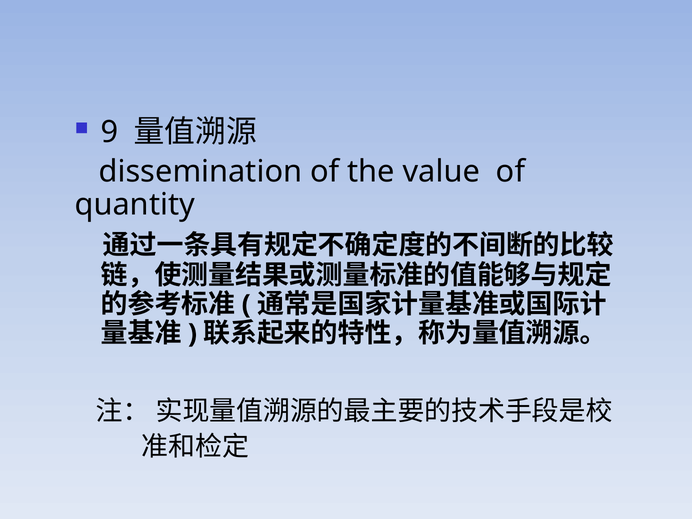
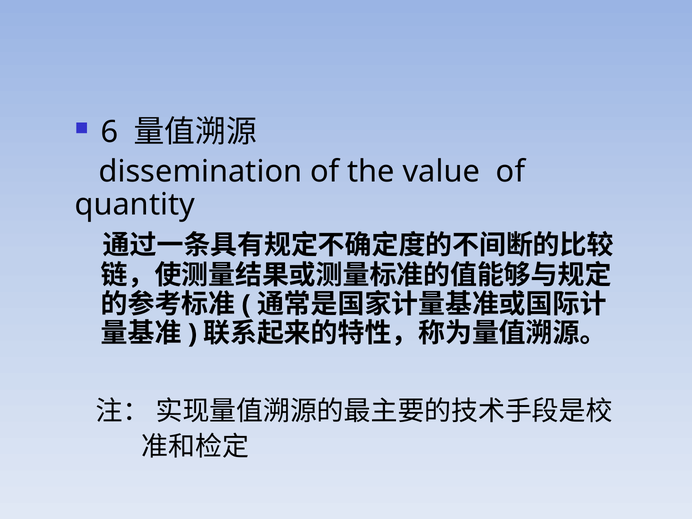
9: 9 -> 6
